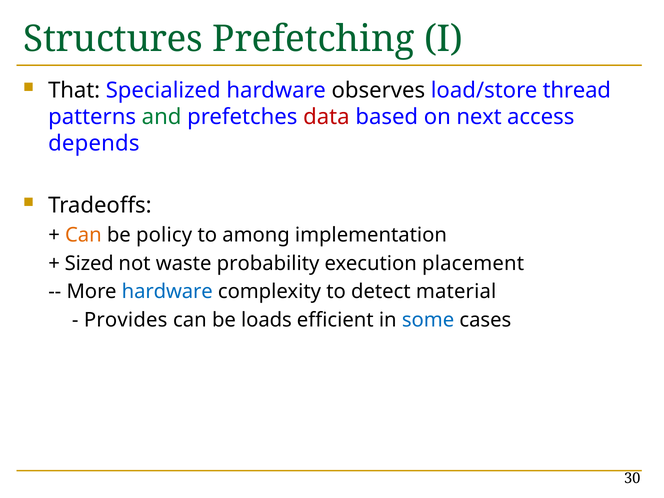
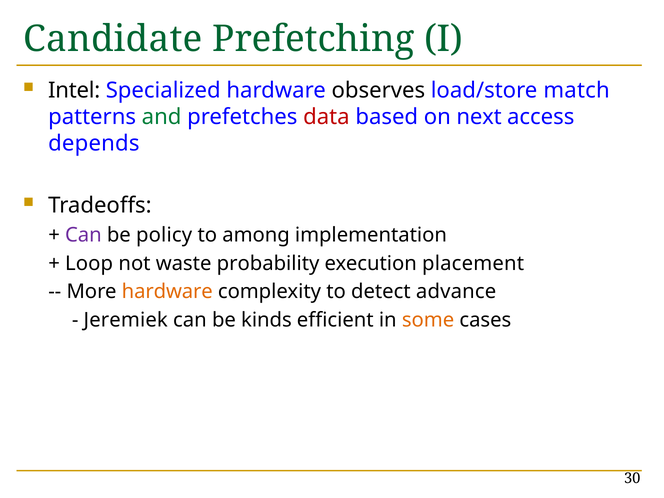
Structures: Structures -> Candidate
That: That -> Intel
thread: thread -> match
Can at (83, 235) colour: orange -> purple
Sized: Sized -> Loop
hardware at (167, 292) colour: blue -> orange
material: material -> advance
Provides: Provides -> Jeremiek
loads: loads -> kinds
some colour: blue -> orange
